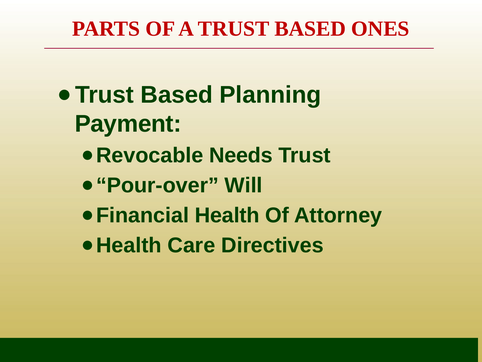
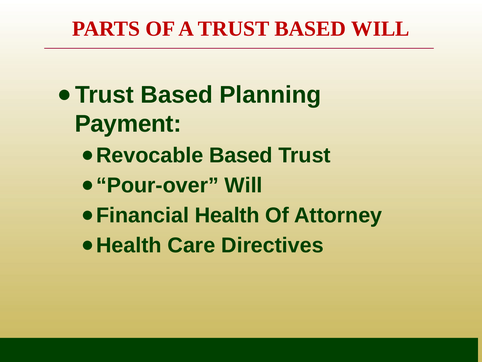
BASED ONES: ONES -> WILL
Needs at (241, 155): Needs -> Based
